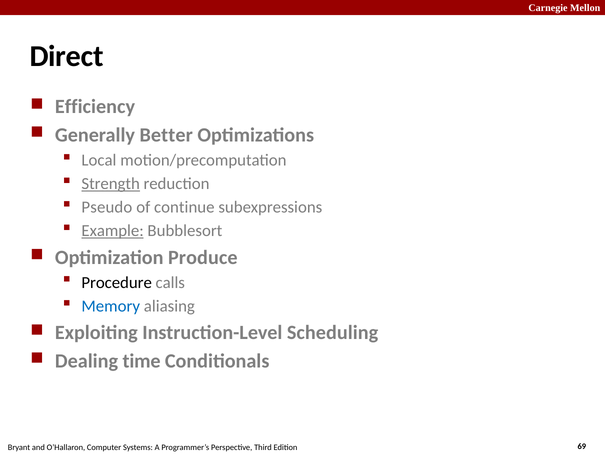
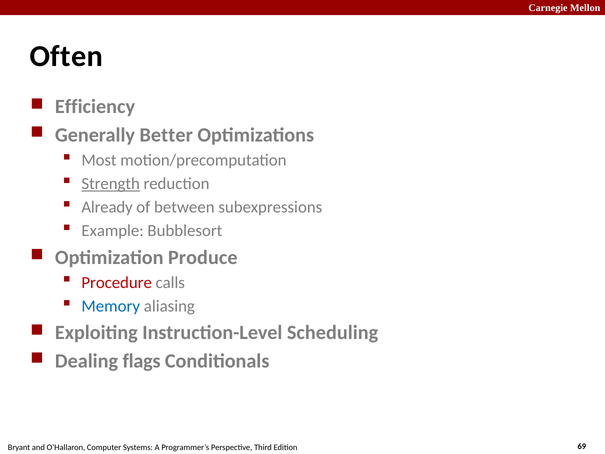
Direct: Direct -> Often
Local: Local -> Most
Pseudo: Pseudo -> Already
continue: continue -> between
Example underline: present -> none
Procedure colour: black -> red
time: time -> flags
